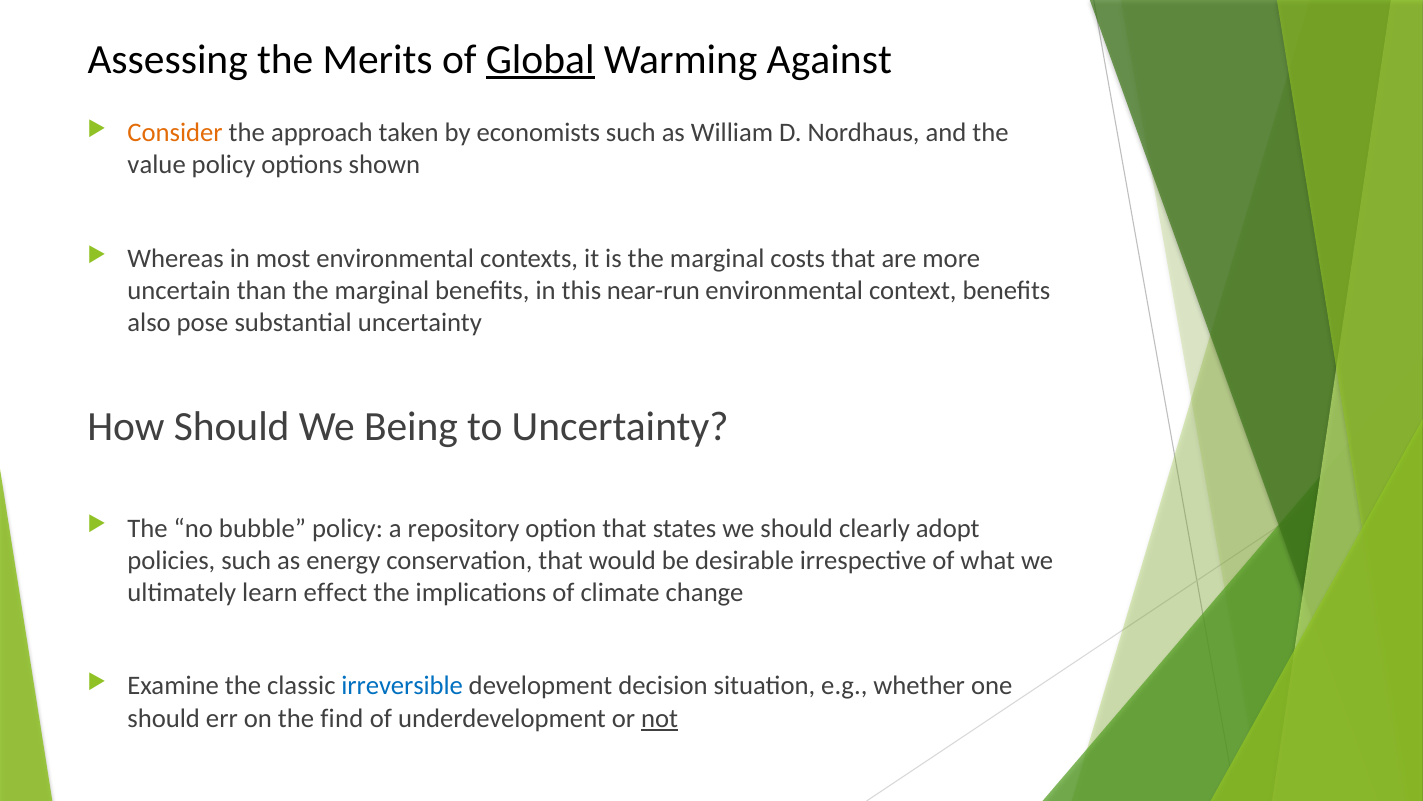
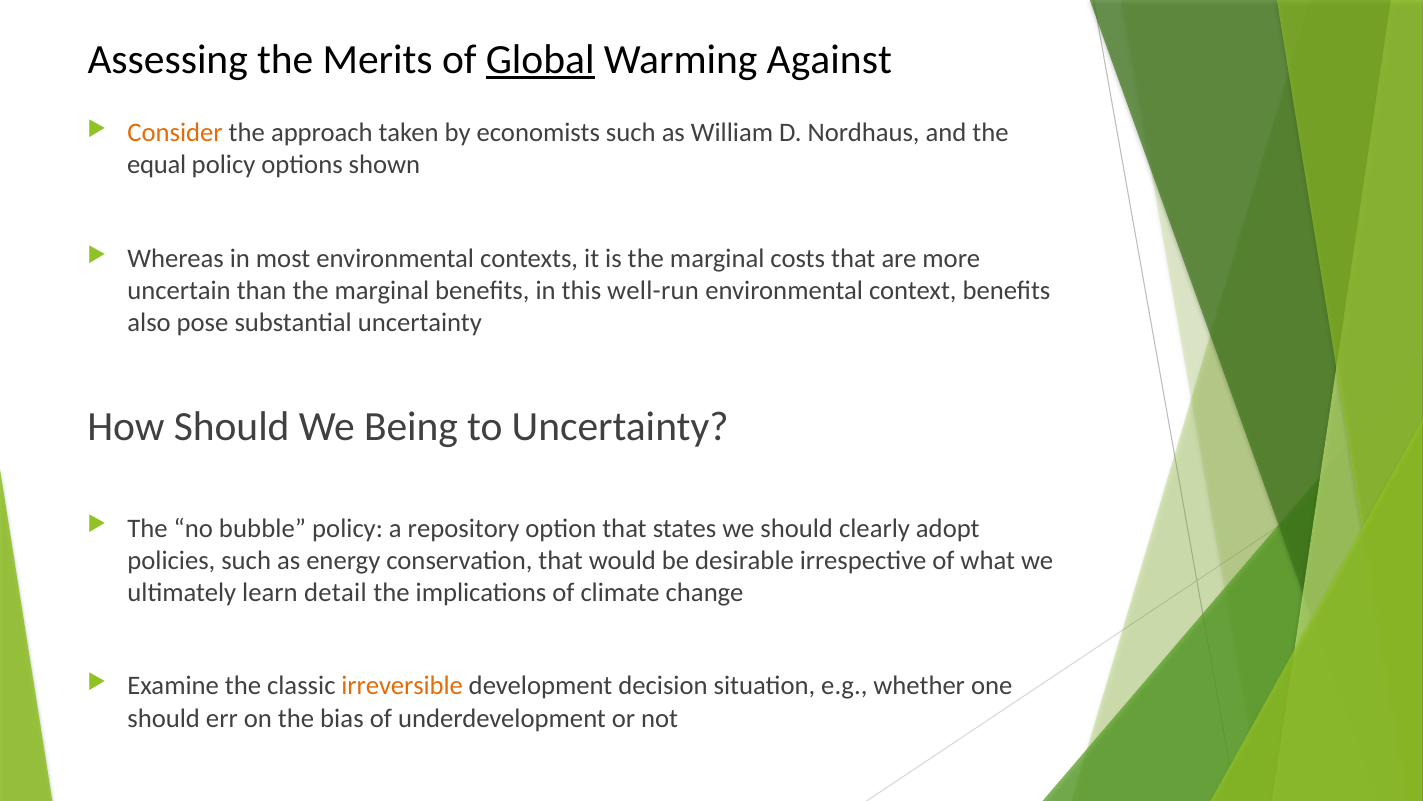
value: value -> equal
near-run: near-run -> well-run
effect: effect -> detail
irreversible colour: blue -> orange
find: find -> bias
not underline: present -> none
